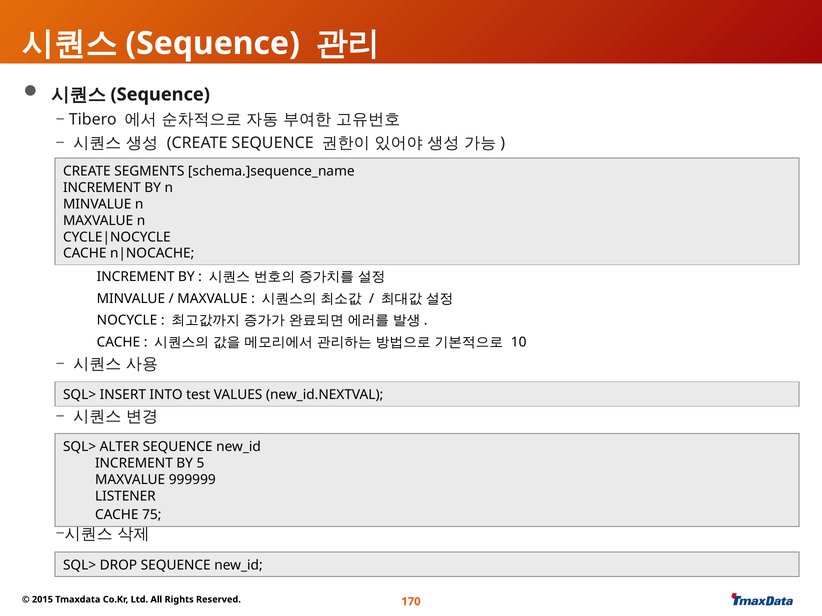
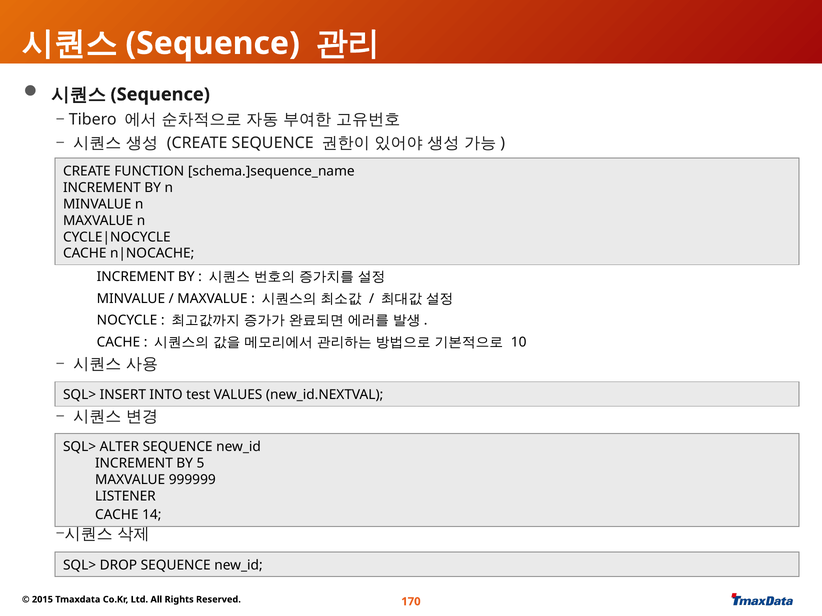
SEGMENTS: SEGMENTS -> FUNCTION
75: 75 -> 14
